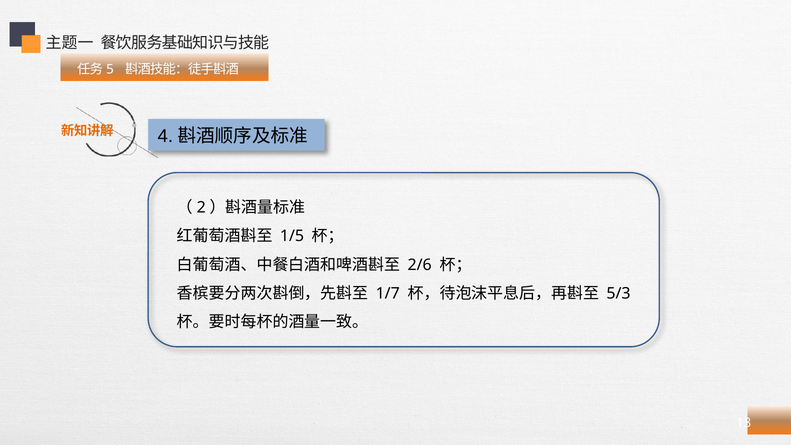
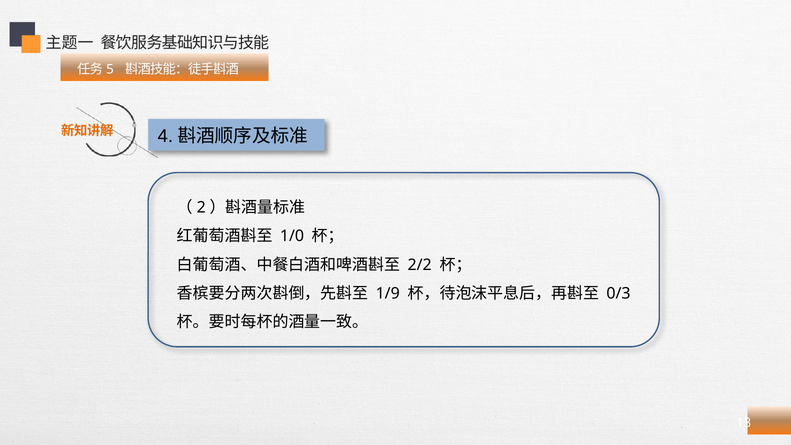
1/5: 1/5 -> 1/0
2/6: 2/6 -> 2/2
1/7: 1/7 -> 1/9
5/3: 5/3 -> 0/3
